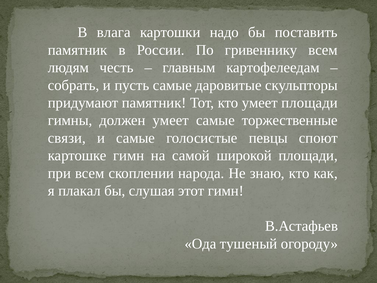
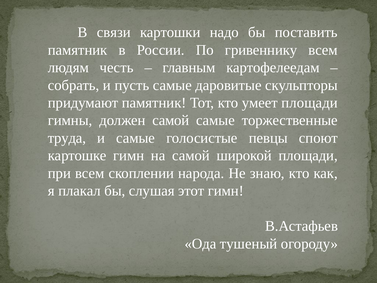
влага: влага -> связи
должен умеет: умеет -> самой
связи: связи -> труда
